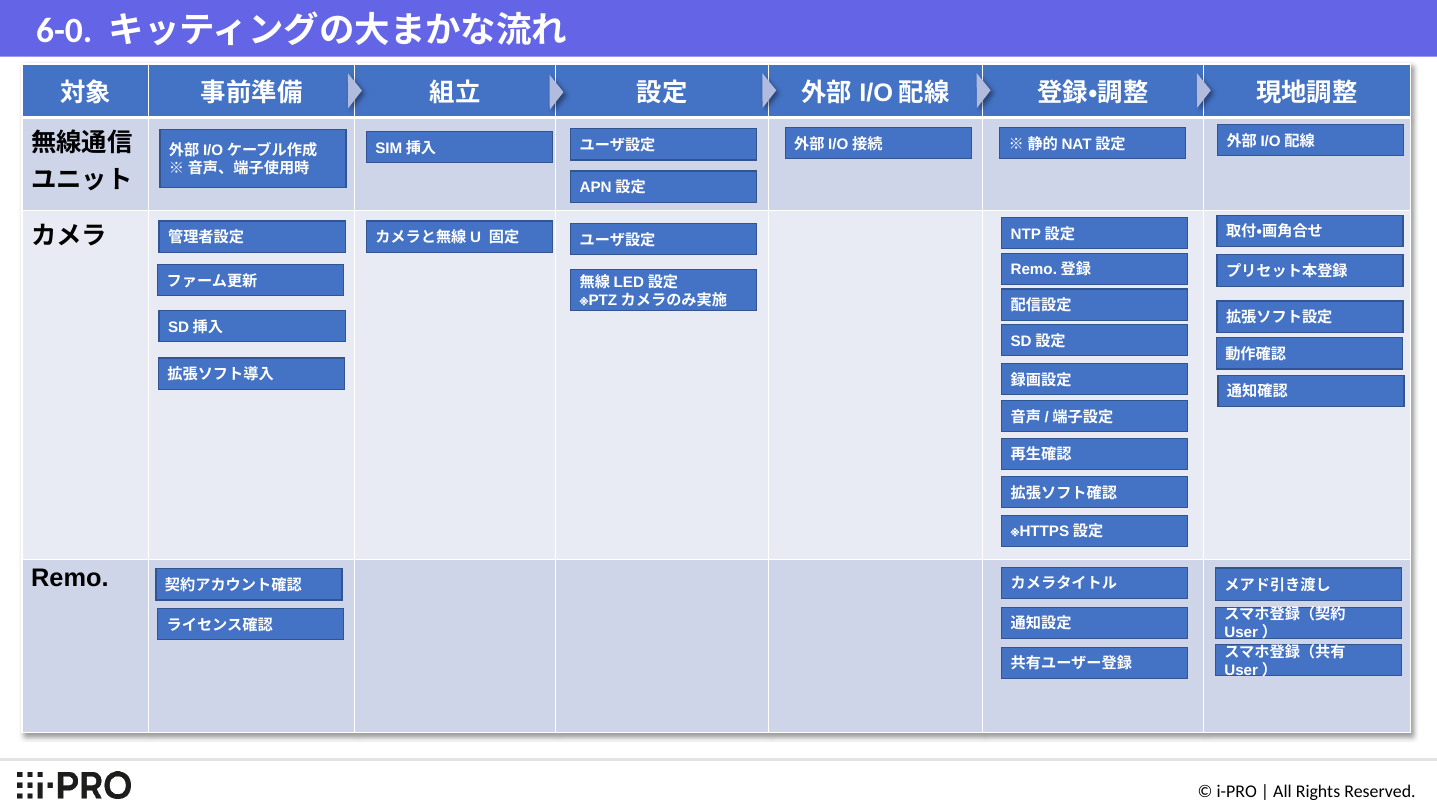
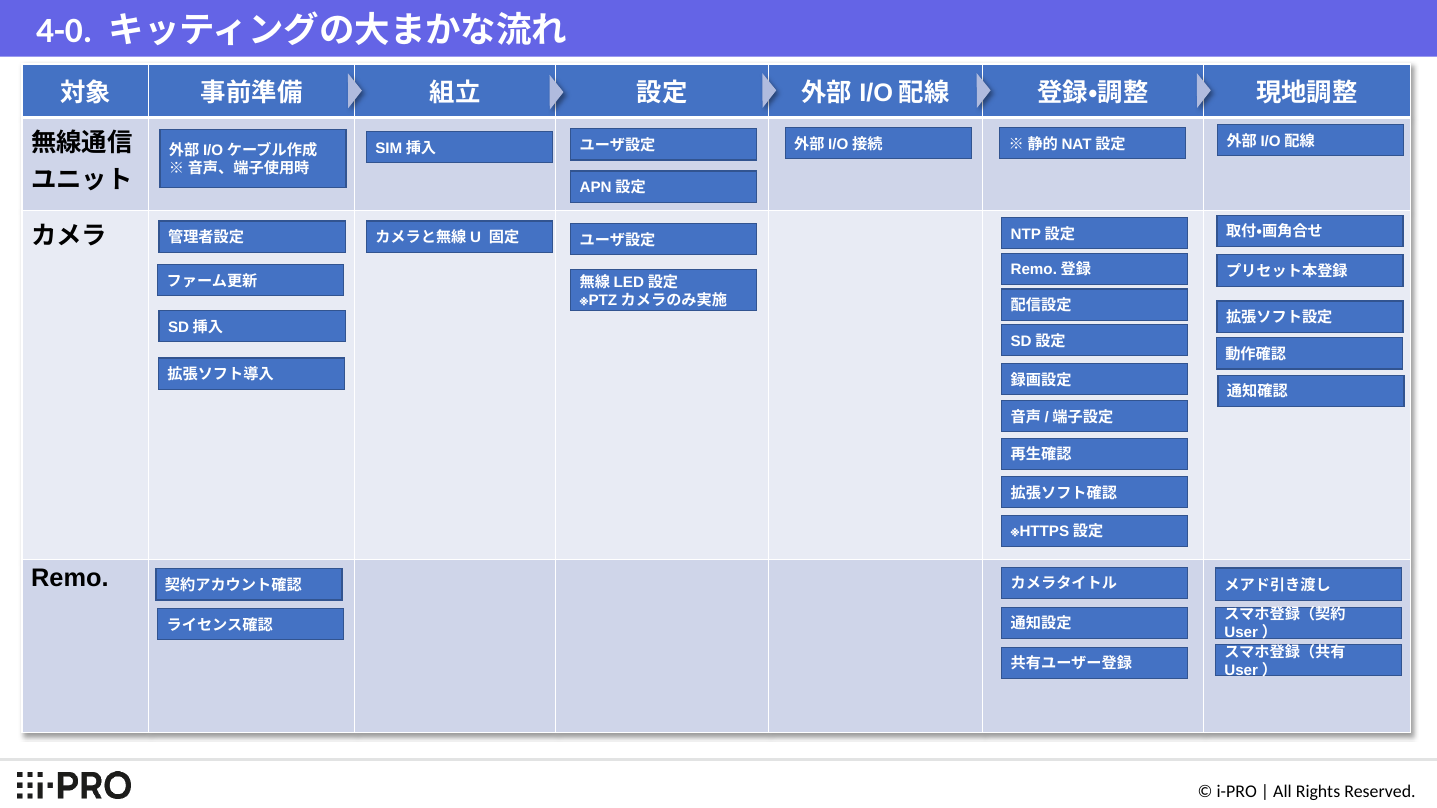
6-0: 6-0 -> 4-0
